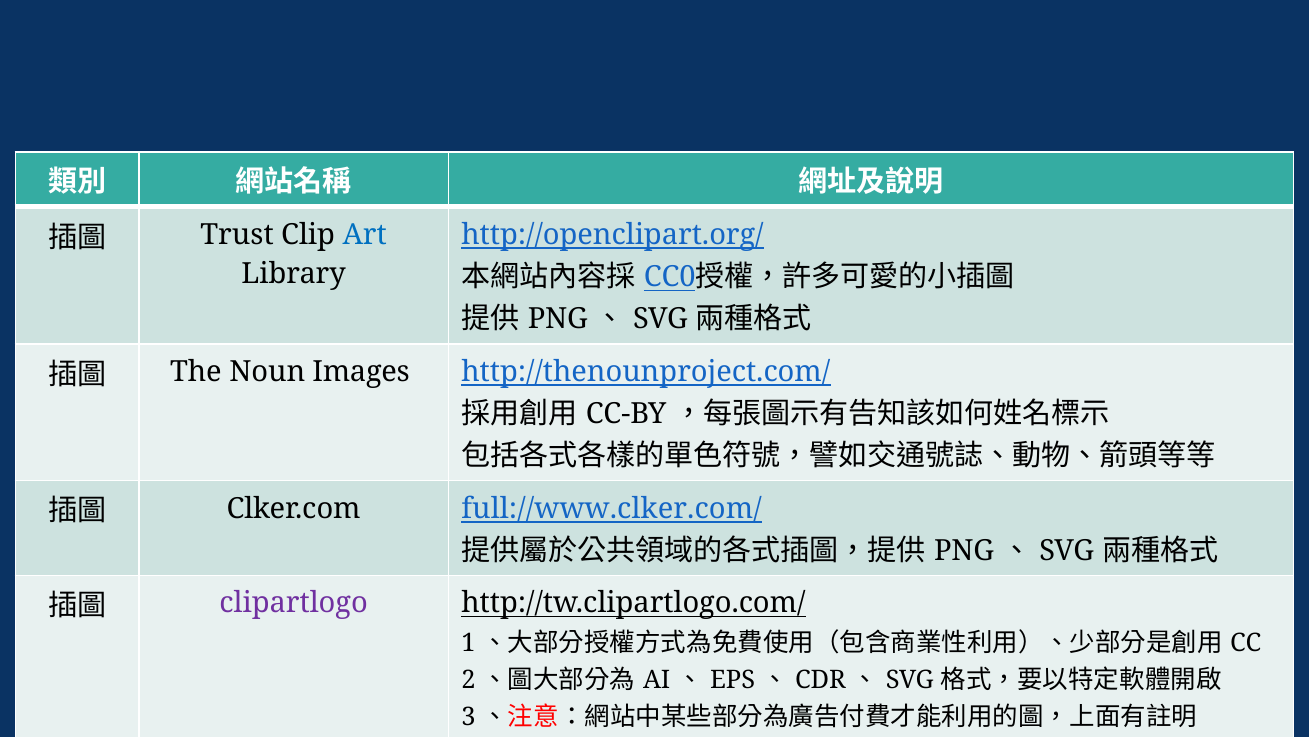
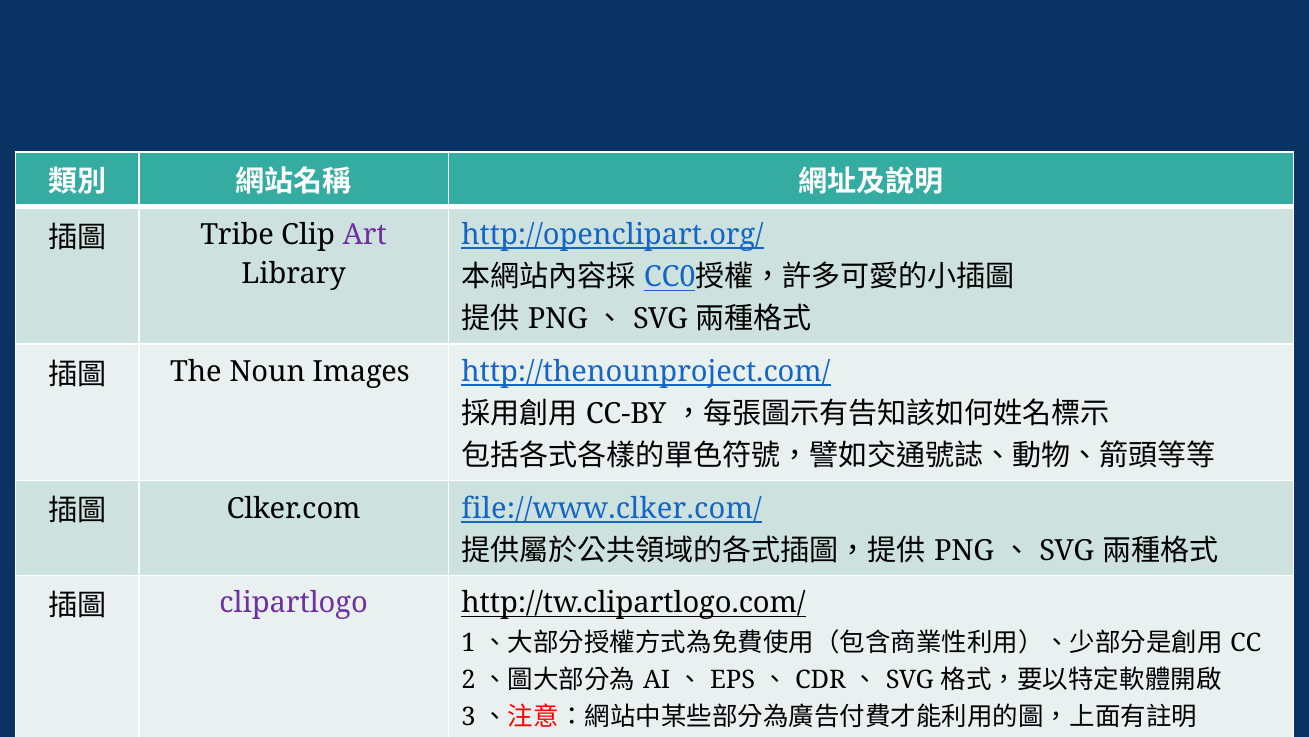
Trust: Trust -> Tribe
Art colour: blue -> purple
full://www.clker.com/: full://www.clker.com/ -> file://www.clker.com/
